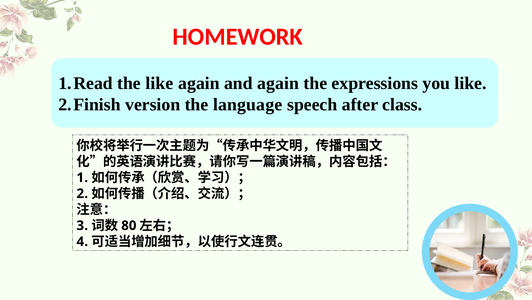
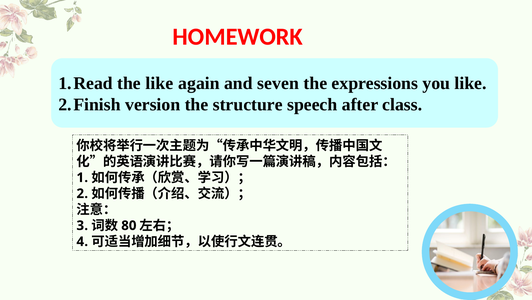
and again: again -> seven
language: language -> structure
